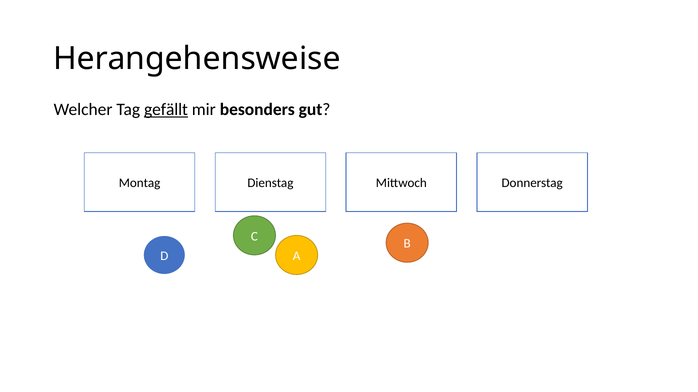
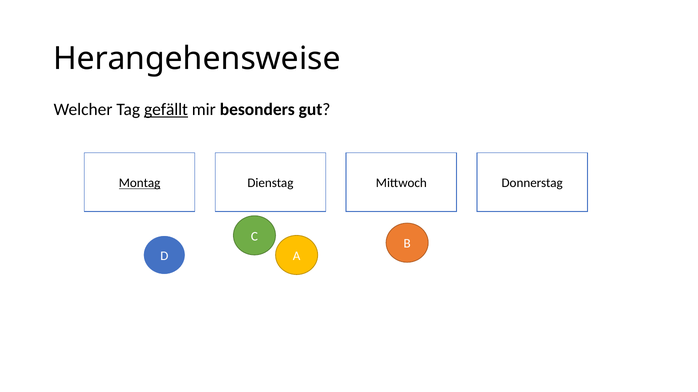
Montag underline: none -> present
